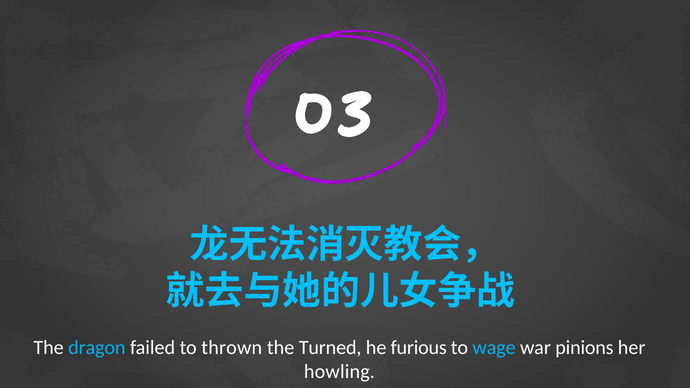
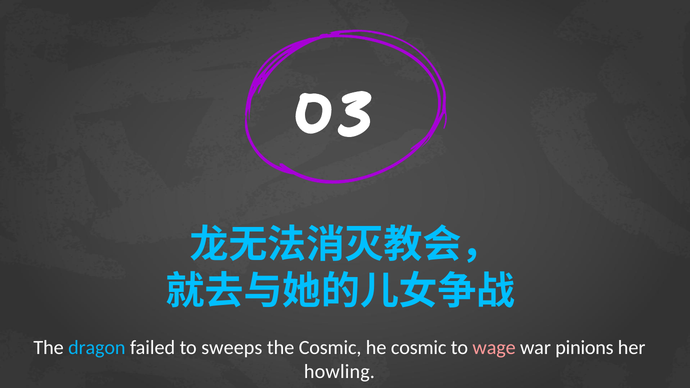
thrown: thrown -> sweeps
the Turned: Turned -> Cosmic
he furious: furious -> cosmic
wage colour: light blue -> pink
